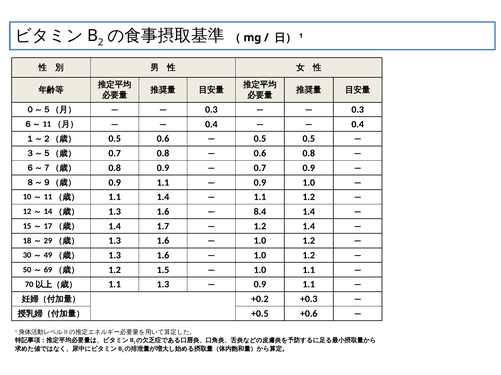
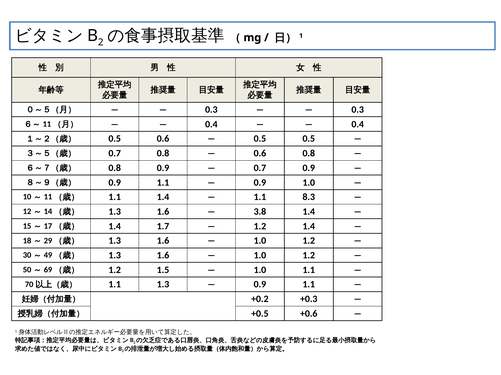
1.1 1.2: 1.2 -> 8.3
8.4: 8.4 -> 3.8
